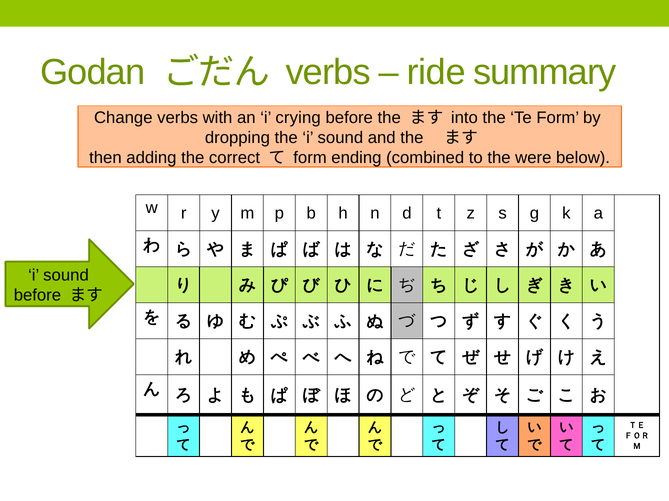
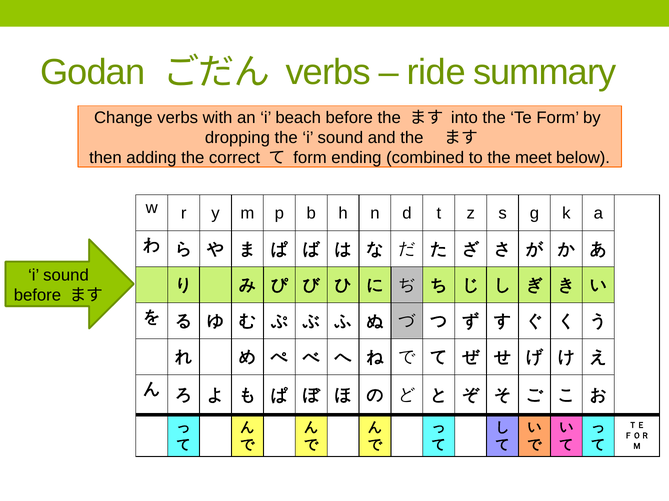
crying: crying -> beach
were: were -> meet
